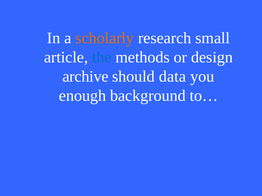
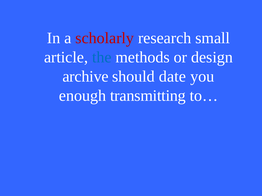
scholarly colour: orange -> red
data: data -> date
background: background -> transmitting
